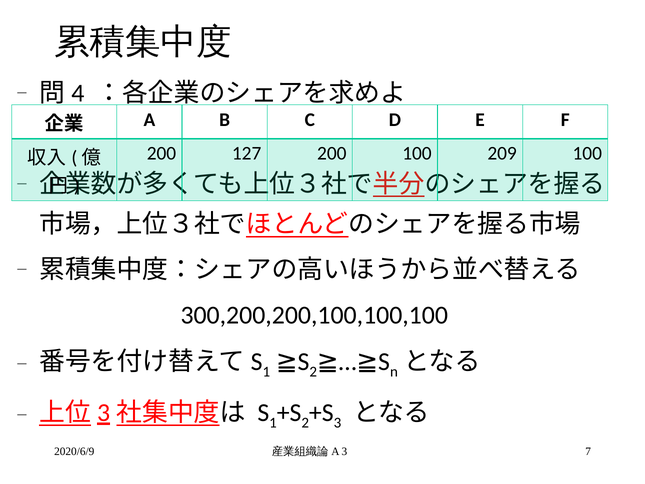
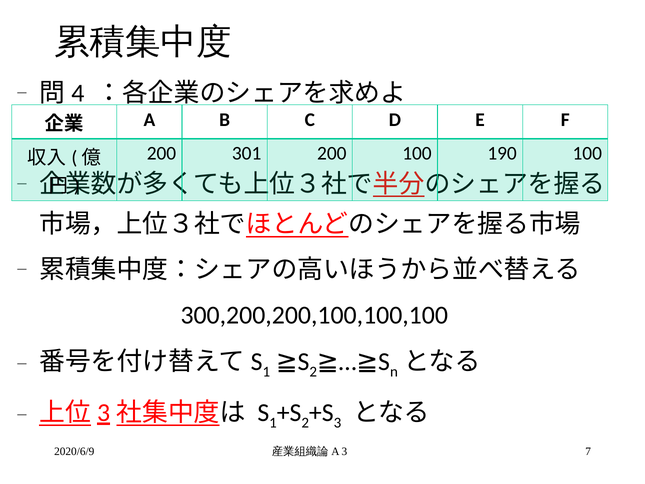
127: 127 -> 301
209: 209 -> 190
